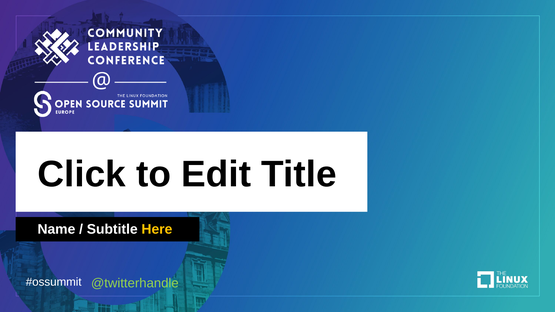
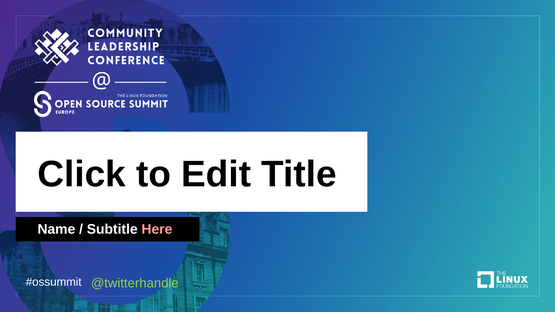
Here colour: yellow -> pink
